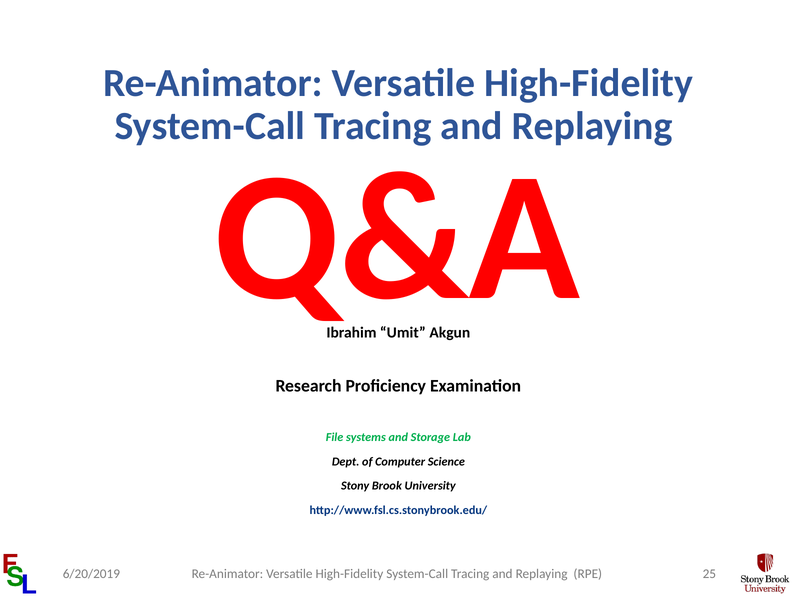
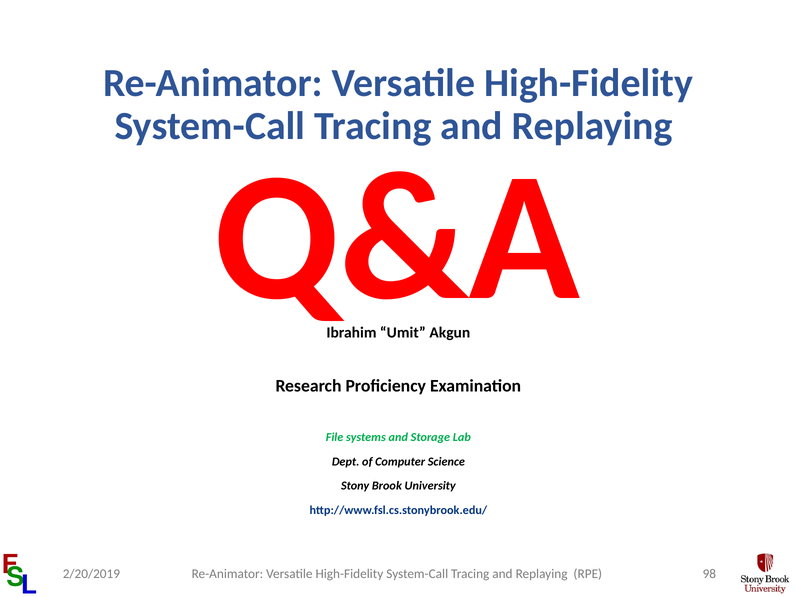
25: 25 -> 98
6/20/2019: 6/20/2019 -> 2/20/2019
